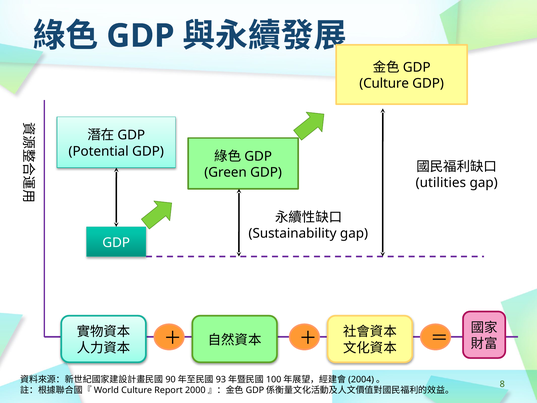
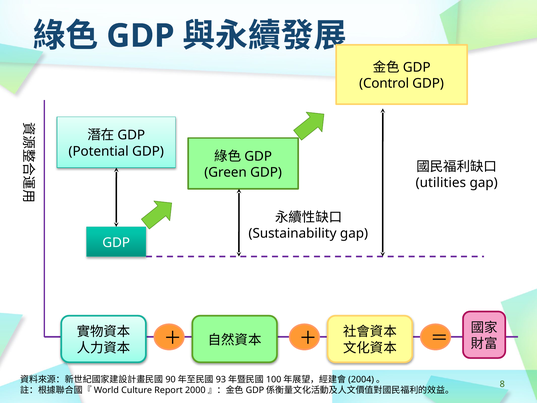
Culture at (384, 83): Culture -> Control
